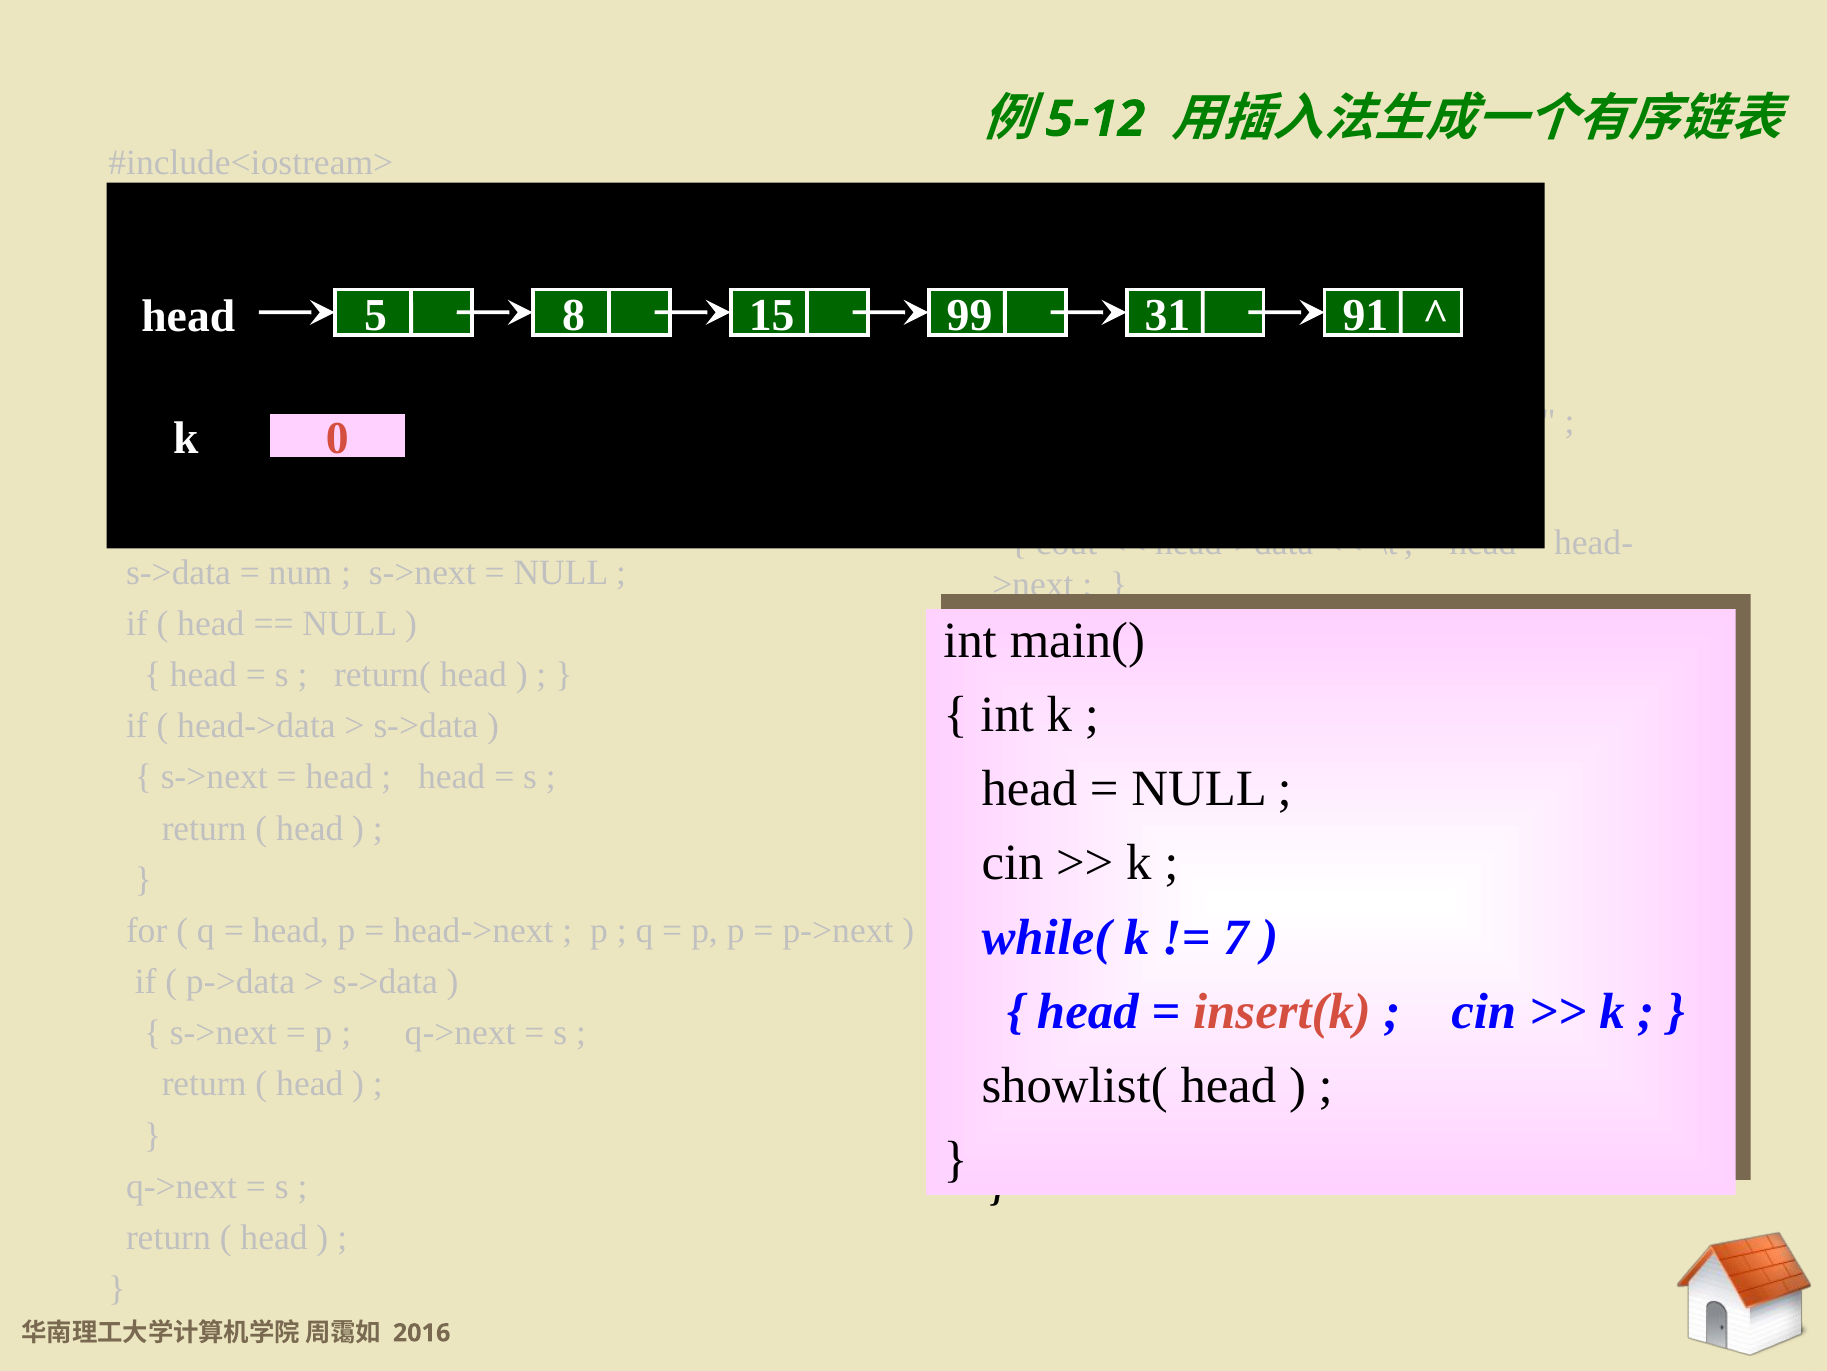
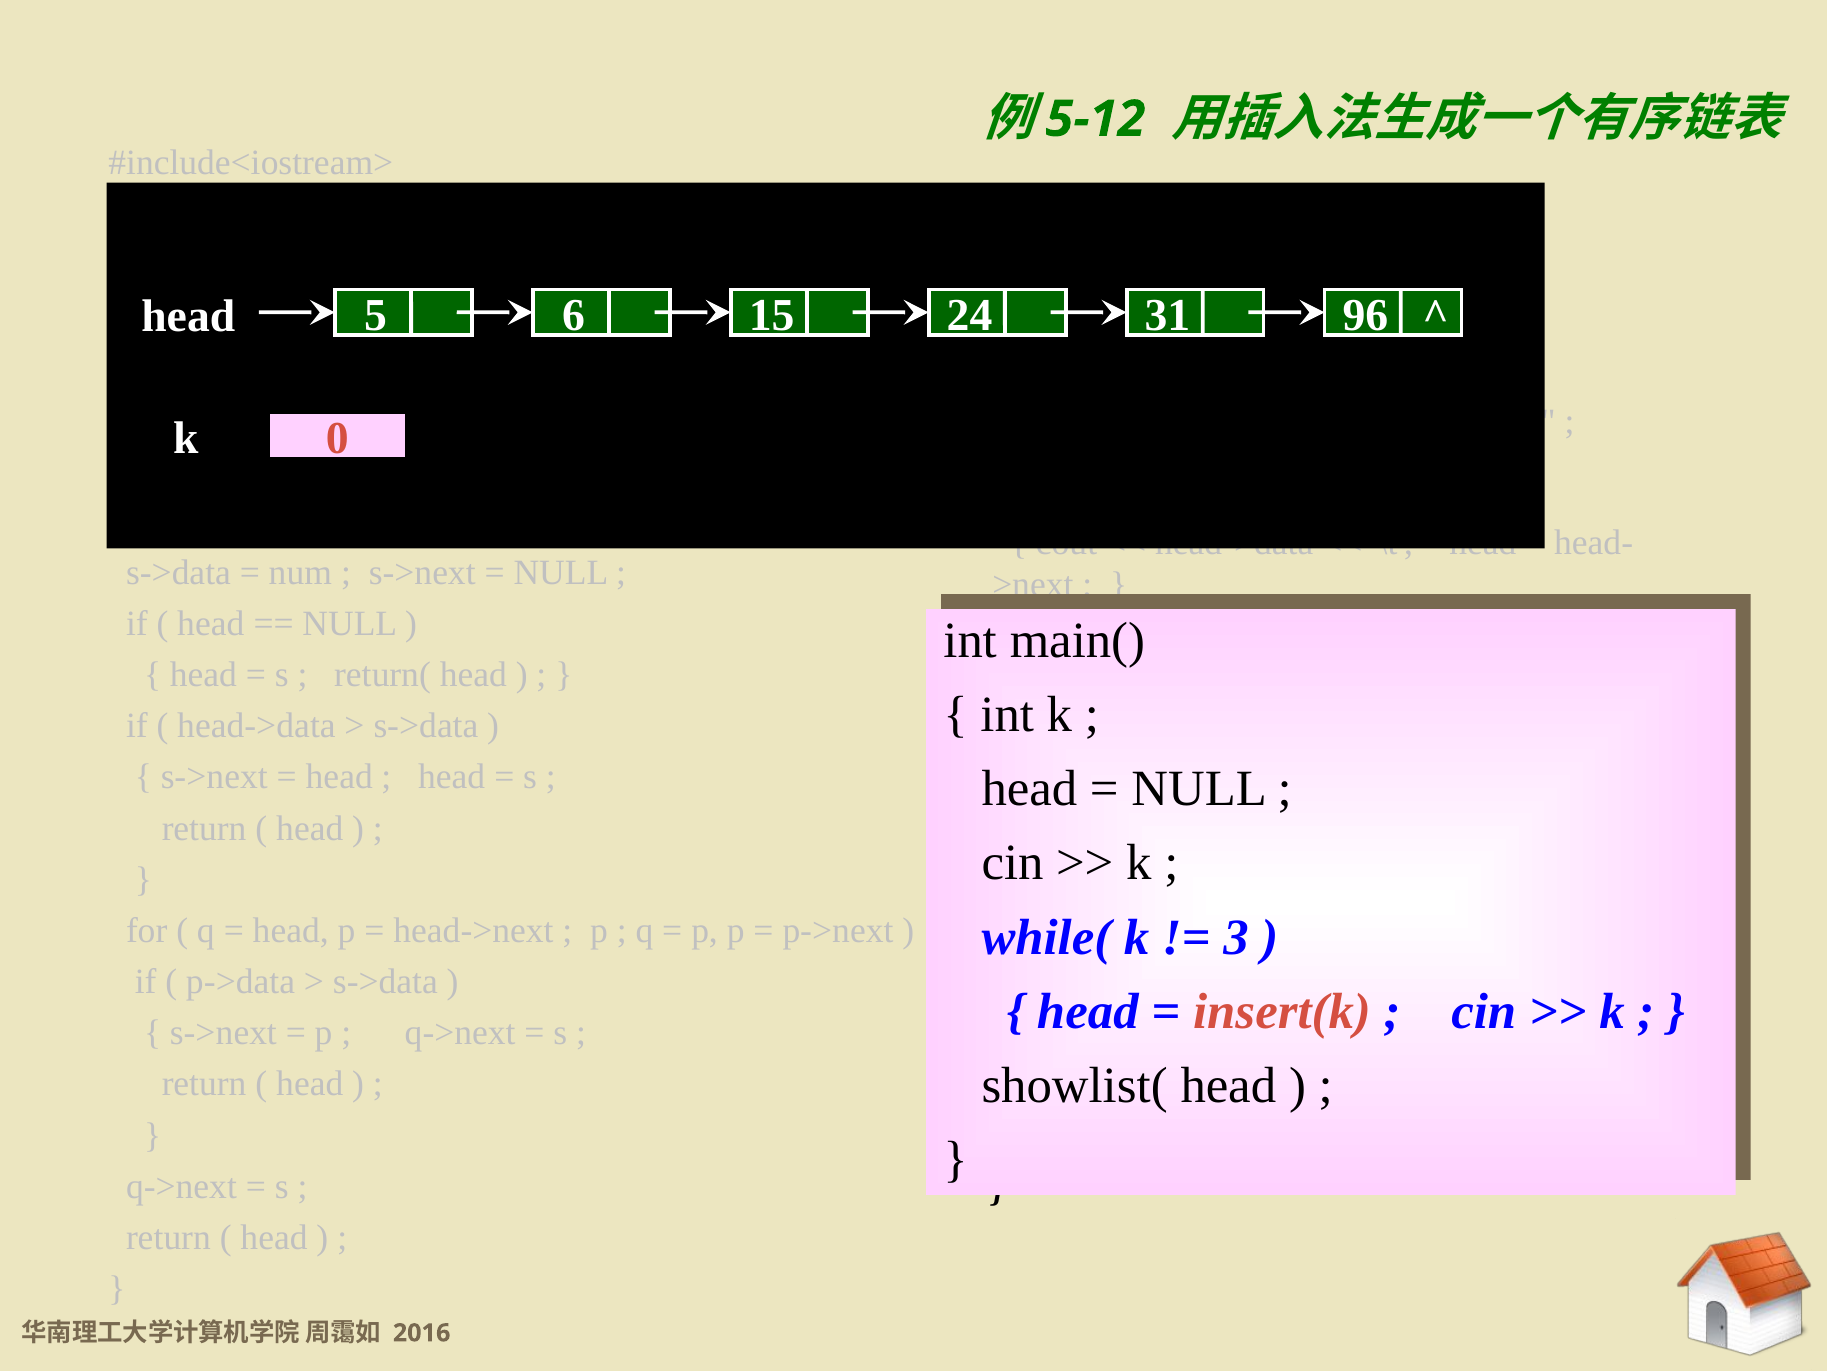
8: 8 -> 6
99: 99 -> 24
91: 91 -> 96
7: 7 -> 3
